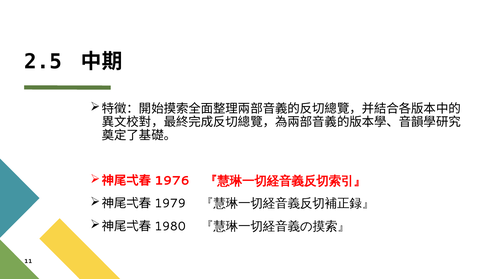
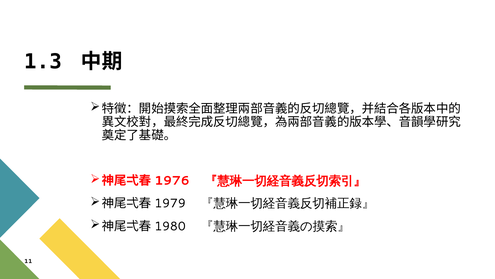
2.5: 2.5 -> 1.3
